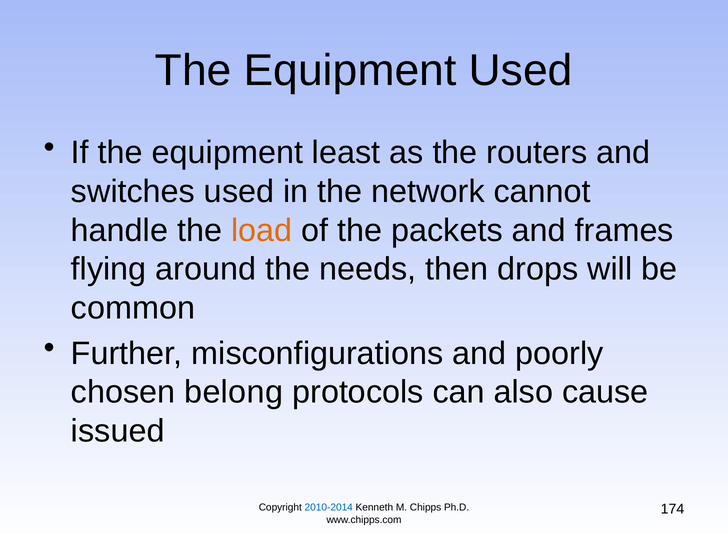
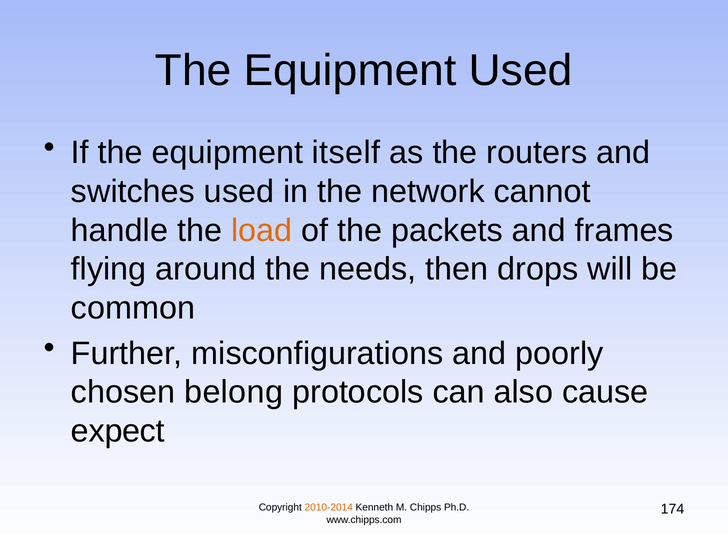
least: least -> itself
issued: issued -> expect
2010-2014 colour: blue -> orange
